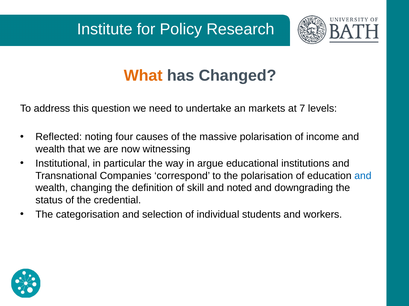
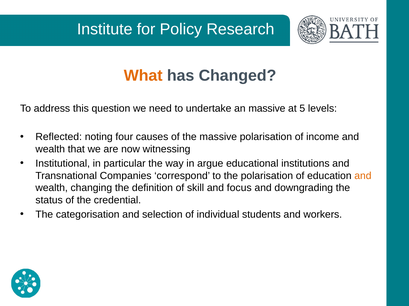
an markets: markets -> massive
7: 7 -> 5
and at (363, 176) colour: blue -> orange
noted: noted -> focus
